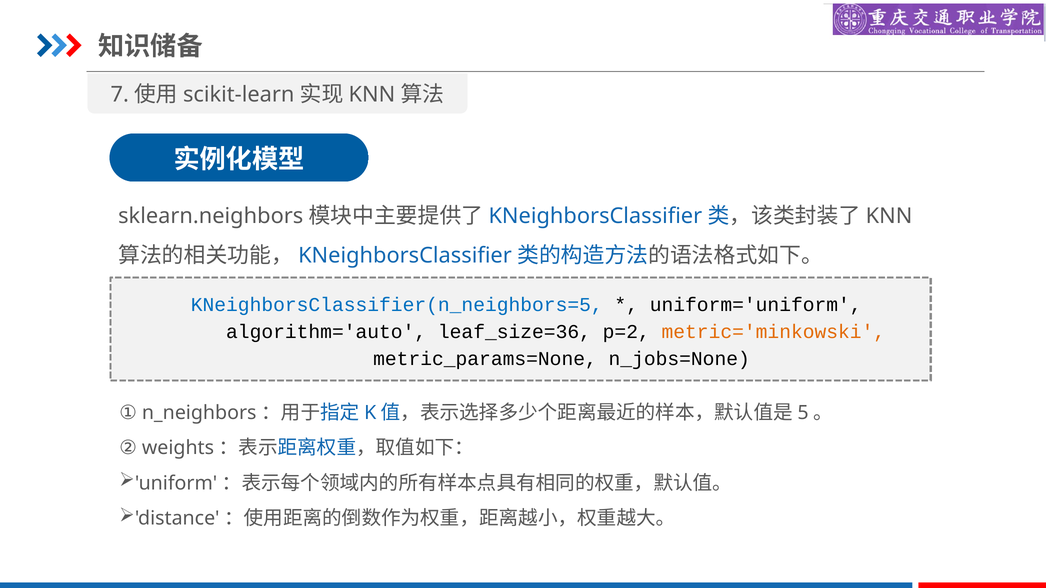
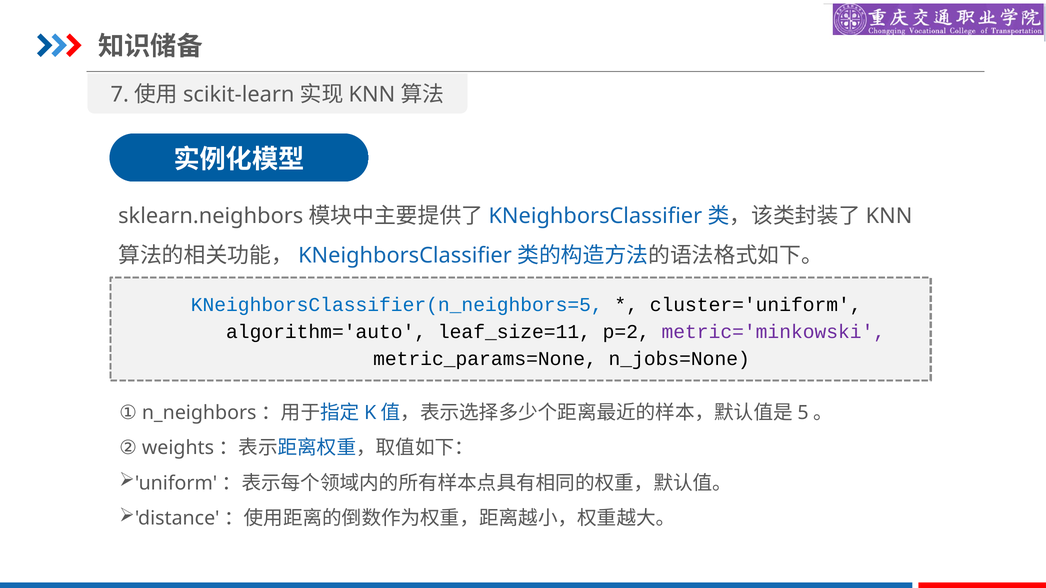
uniform='uniform: uniform='uniform -> cluster='uniform
leaf_size=36: leaf_size=36 -> leaf_size=11
metric='minkowski colour: orange -> purple
